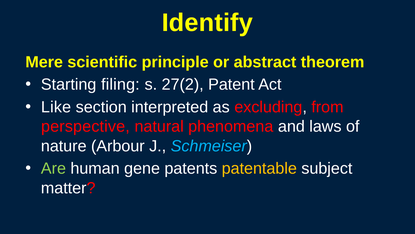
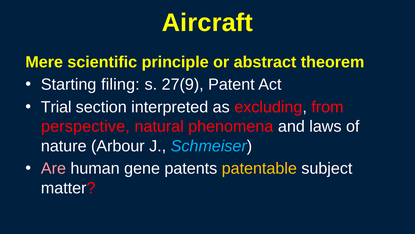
Identify: Identify -> Aircraft
27(2: 27(2 -> 27(9
Like: Like -> Trial
Are colour: light green -> pink
